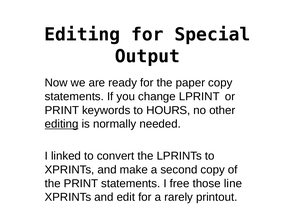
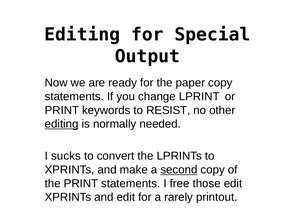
HOURS: HOURS -> RESIST
linked: linked -> sucks
second underline: none -> present
those line: line -> edit
